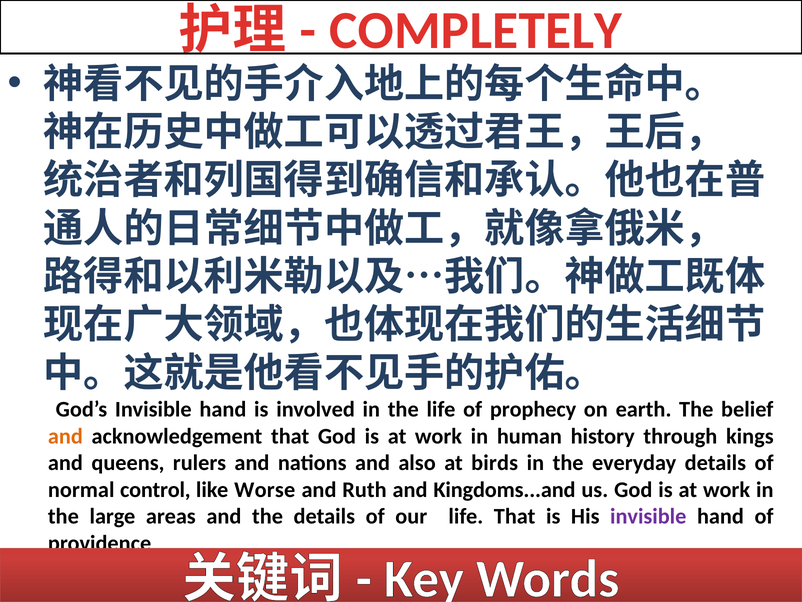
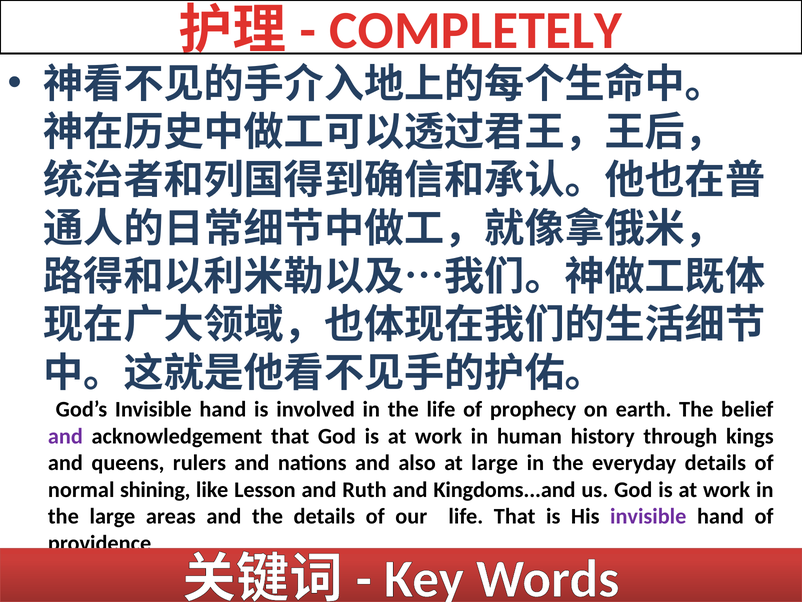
and at (65, 436) colour: orange -> purple
at birds: birds -> large
control: control -> shining
Worse: Worse -> Lesson
